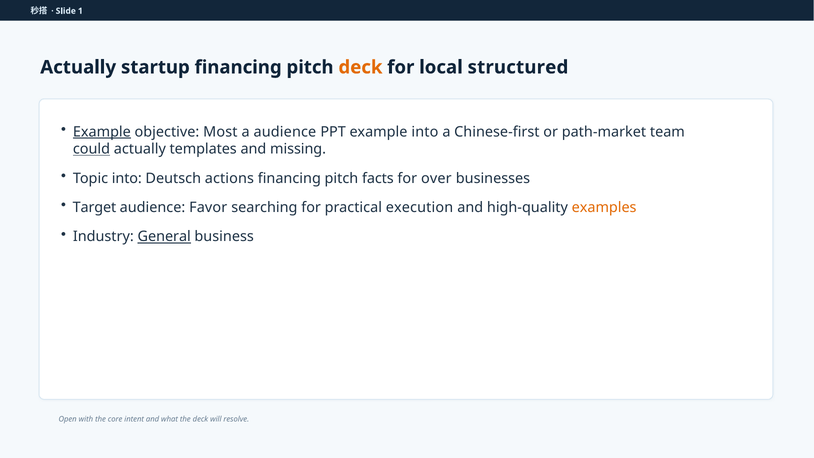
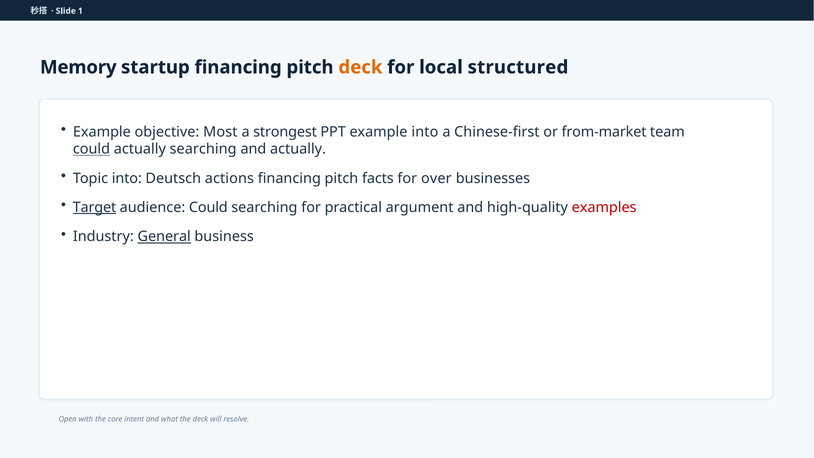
Actually at (78, 67): Actually -> Memory
Example at (102, 132) underline: present -> none
a audience: audience -> strongest
path-market: path-market -> from-market
actually templates: templates -> searching
and missing: missing -> actually
Target underline: none -> present
audience Favor: Favor -> Could
execution: execution -> argument
examples colour: orange -> red
